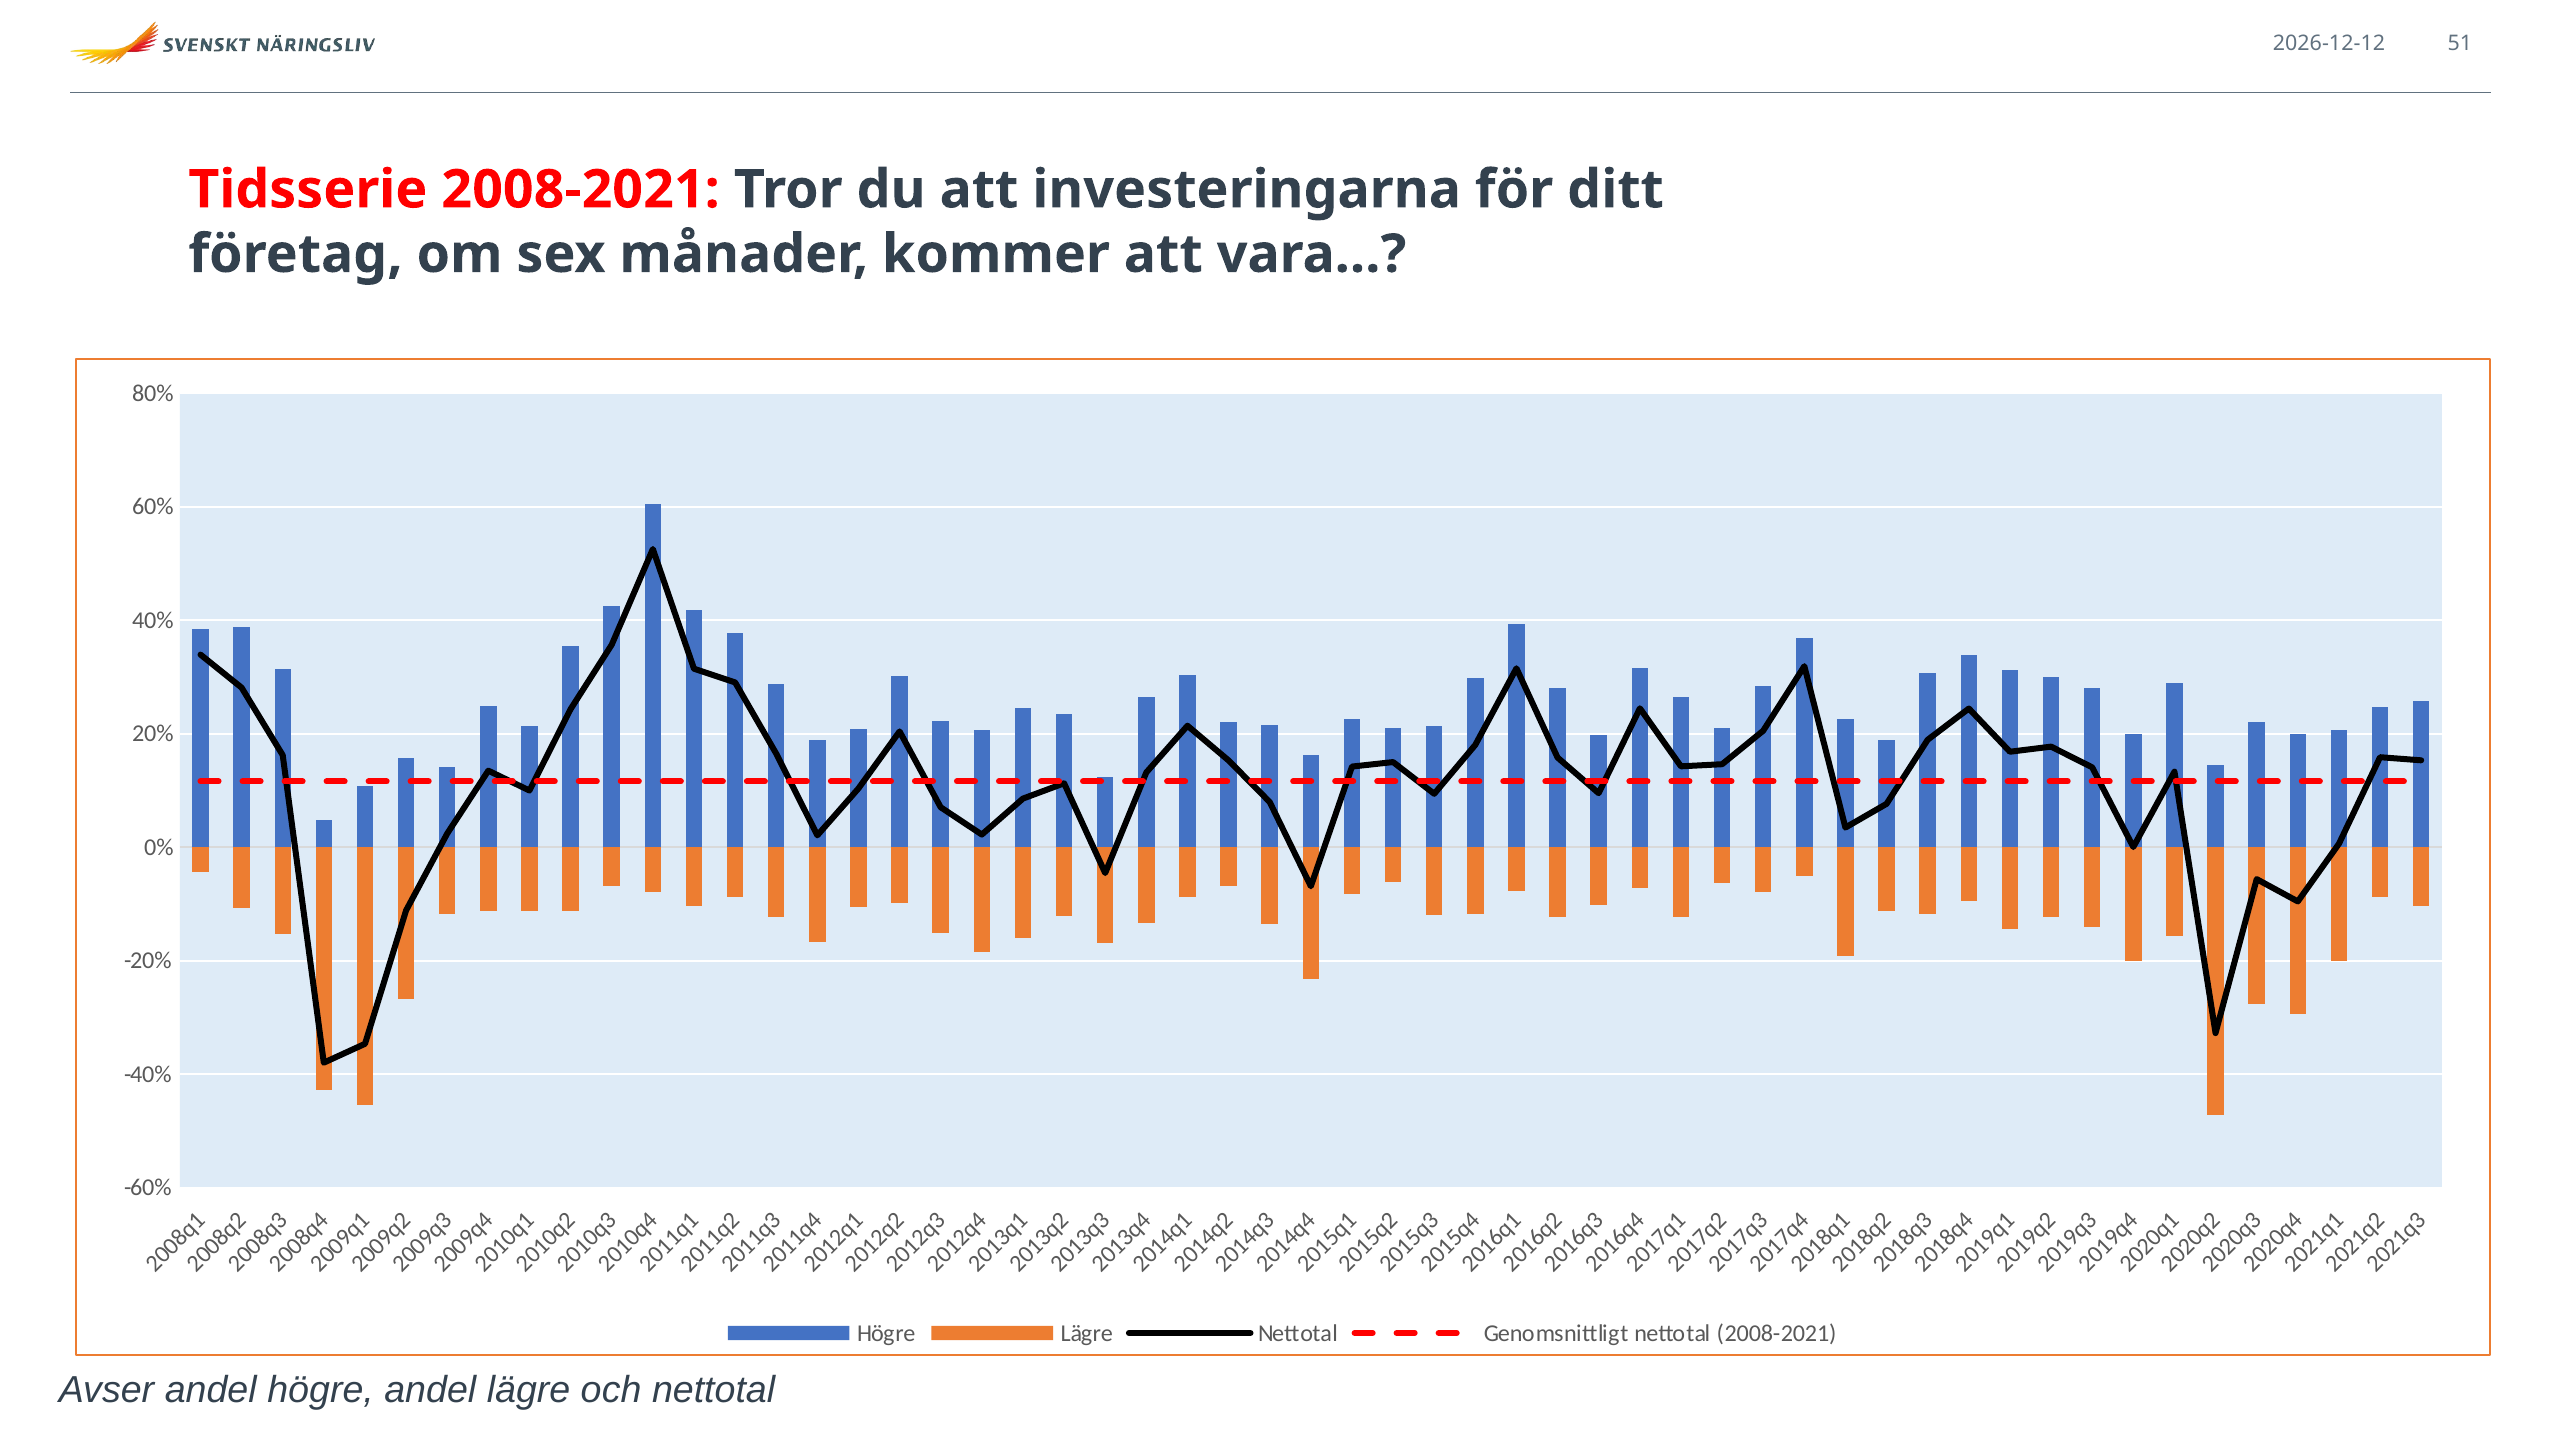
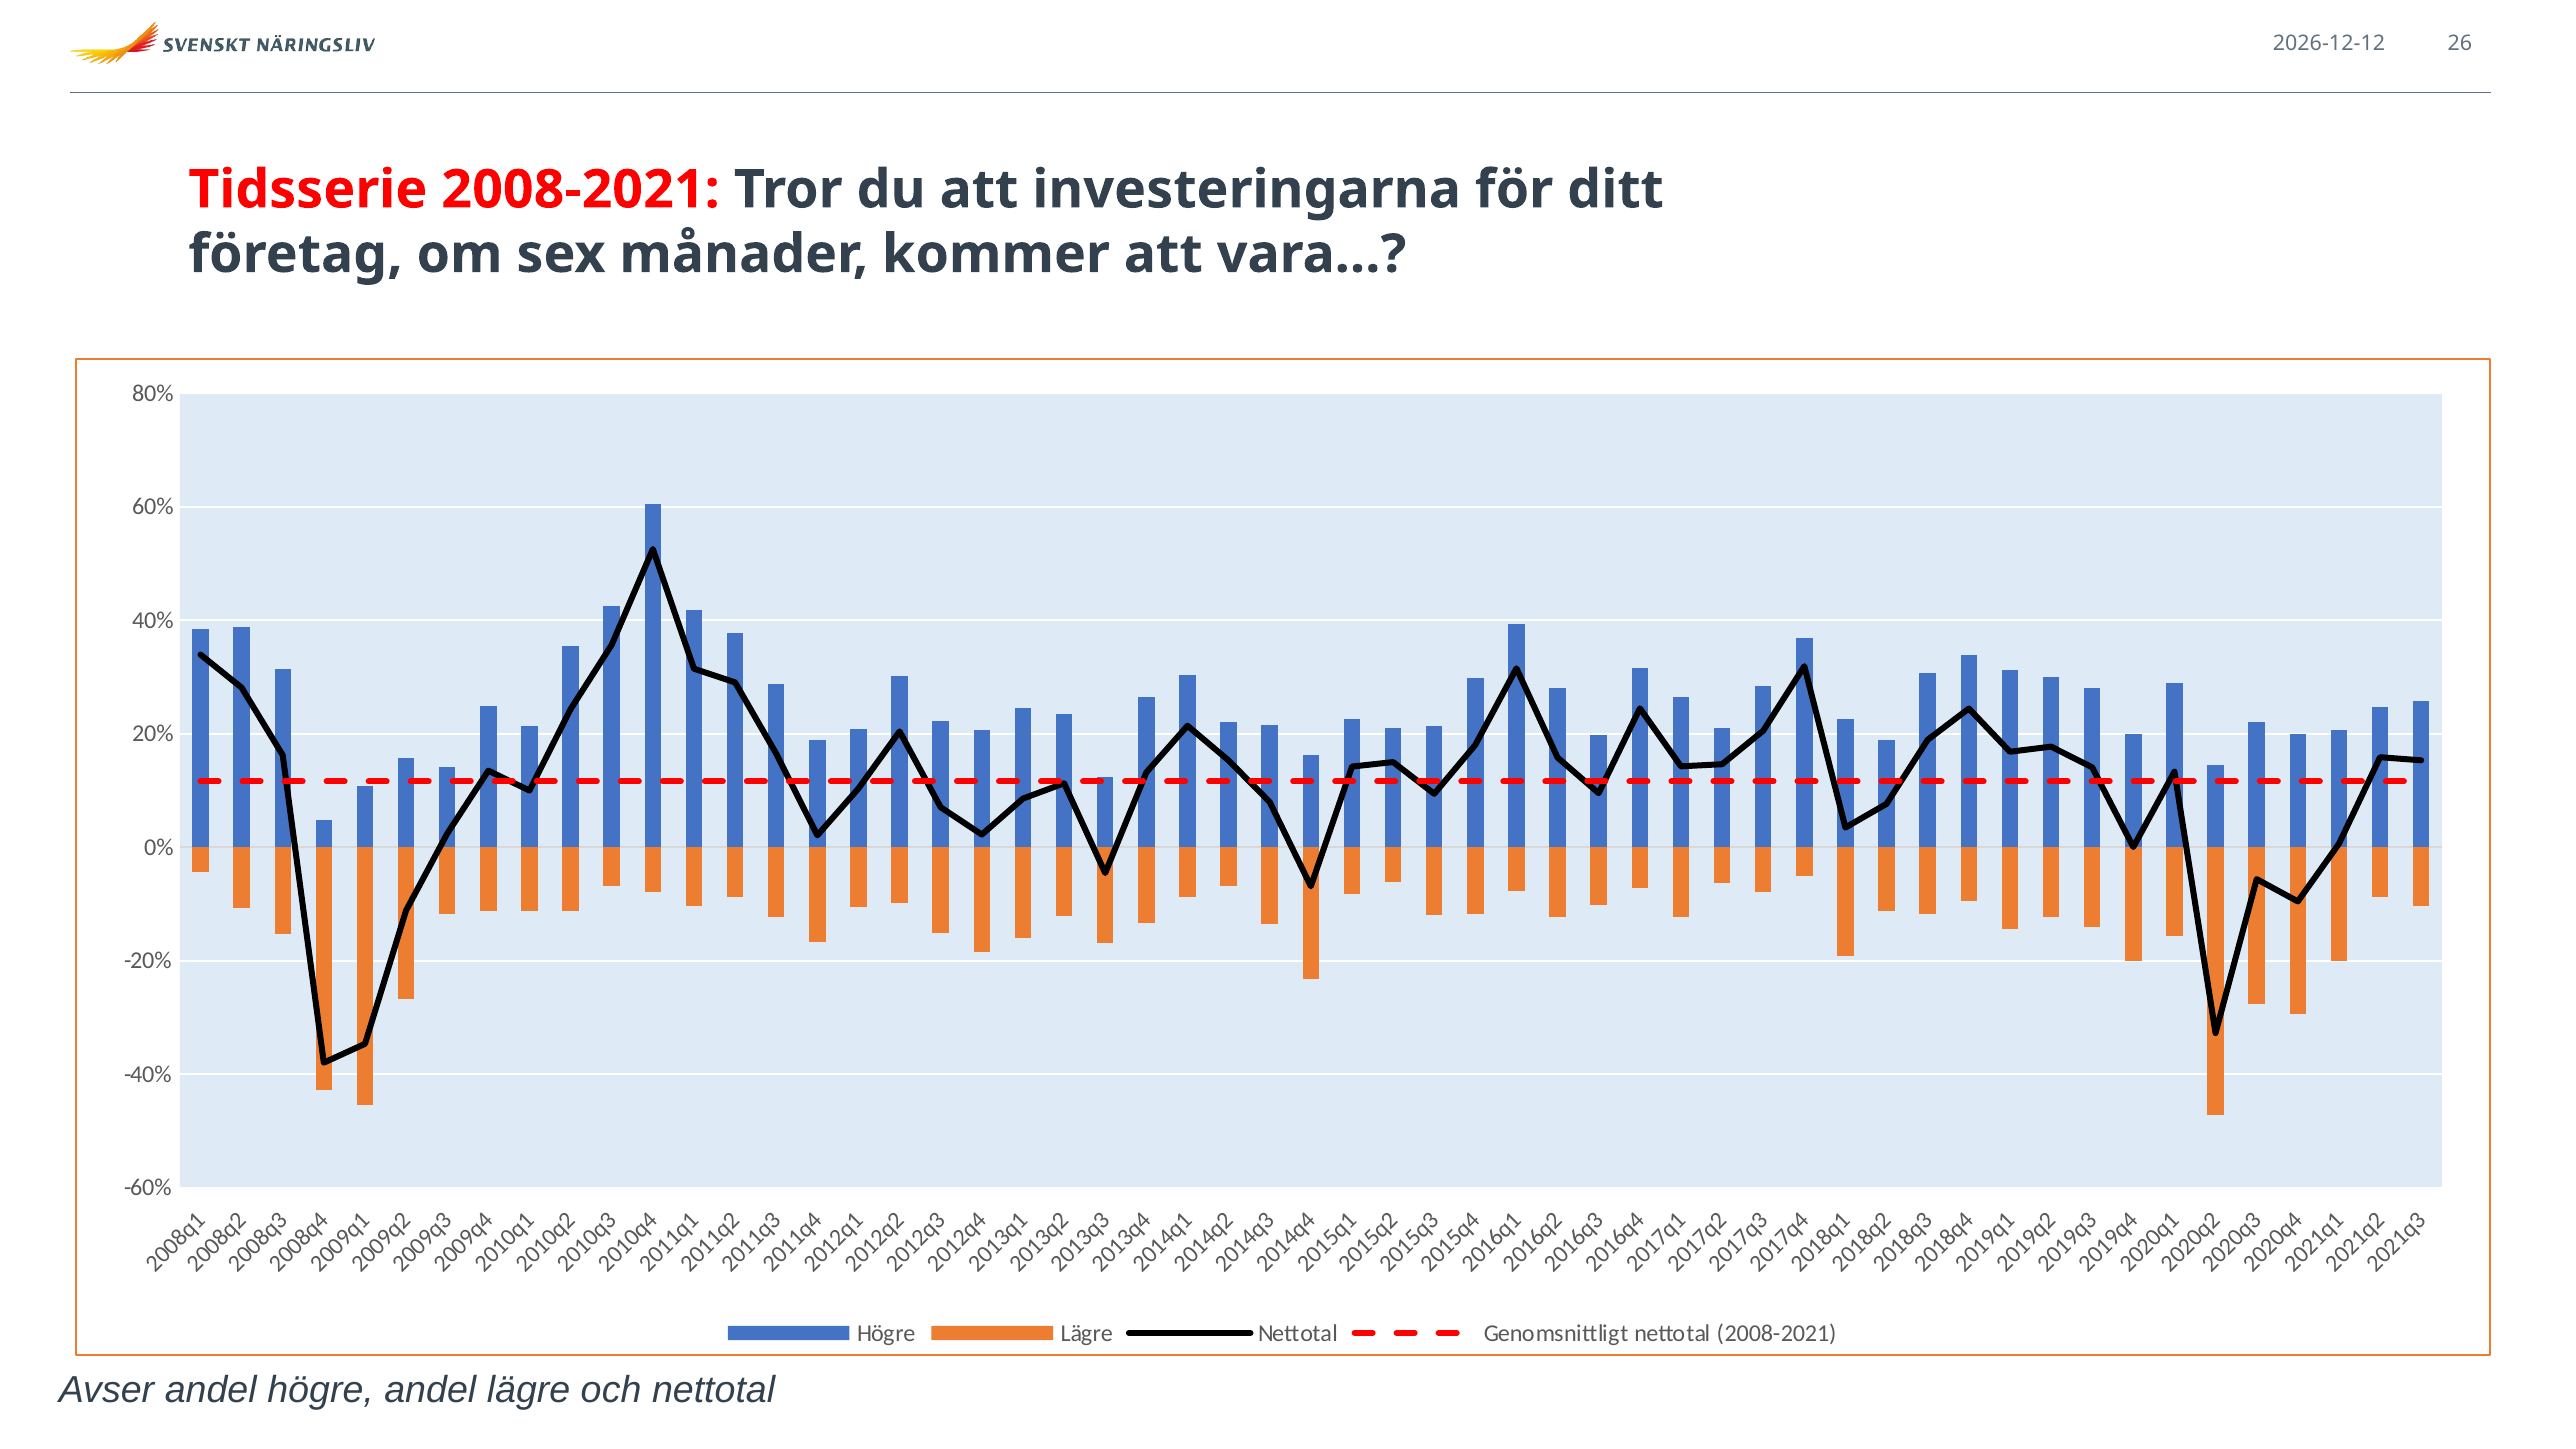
51: 51 -> 26
